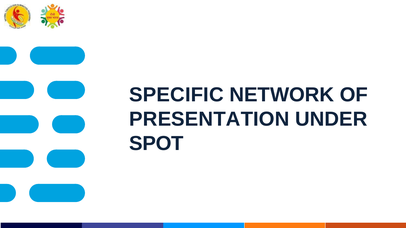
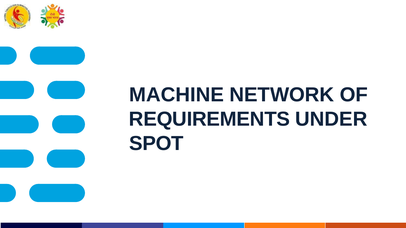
SPECIFIC: SPECIFIC -> MACHINE
PRESENTATION: PRESENTATION -> REQUIREMENTS
